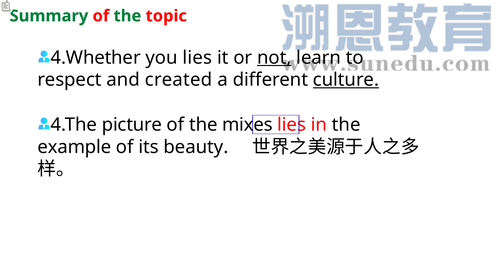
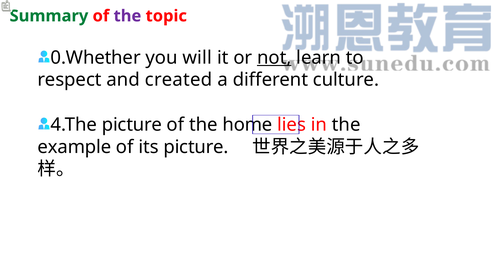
the at (127, 16) colour: green -> purple
4.Whether: 4.Whether -> 0.Whether
you lies: lies -> will
culture underline: present -> none
mixes: mixes -> home
its beauty: beauty -> picture
